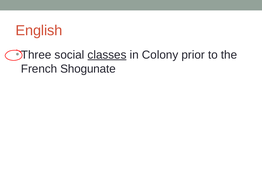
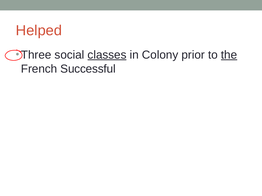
English: English -> Helped
the underline: none -> present
Shogunate: Shogunate -> Successful
